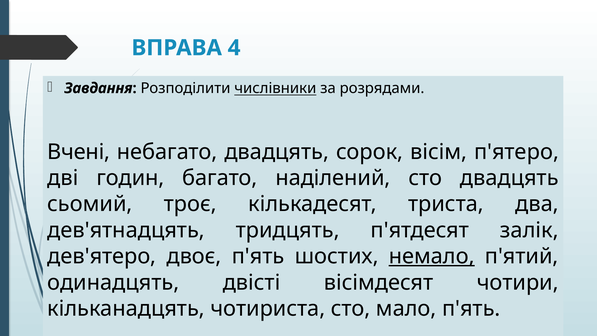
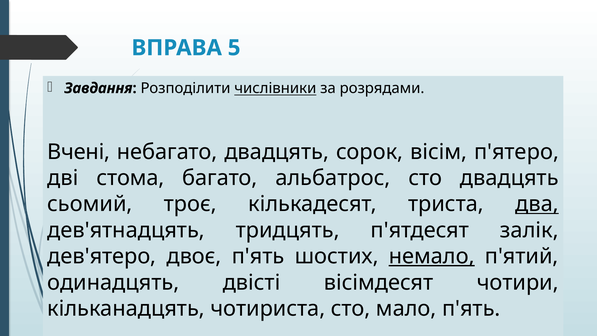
4: 4 -> 5
годин: годин -> стома
наділений: наділений -> альбатрос
два underline: none -> present
